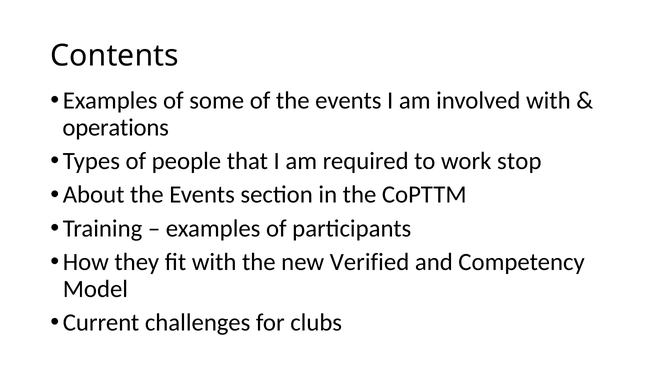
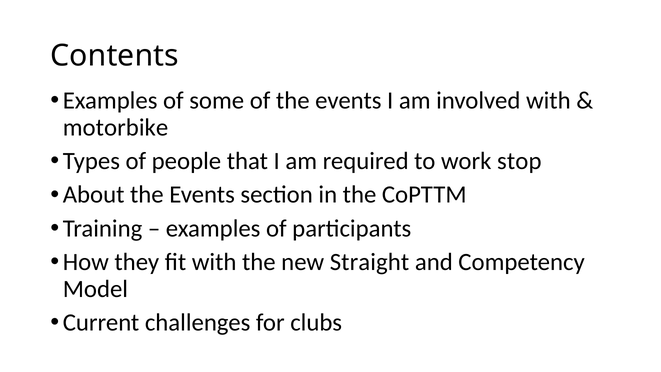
operations: operations -> motorbike
Verified: Verified -> Straight
